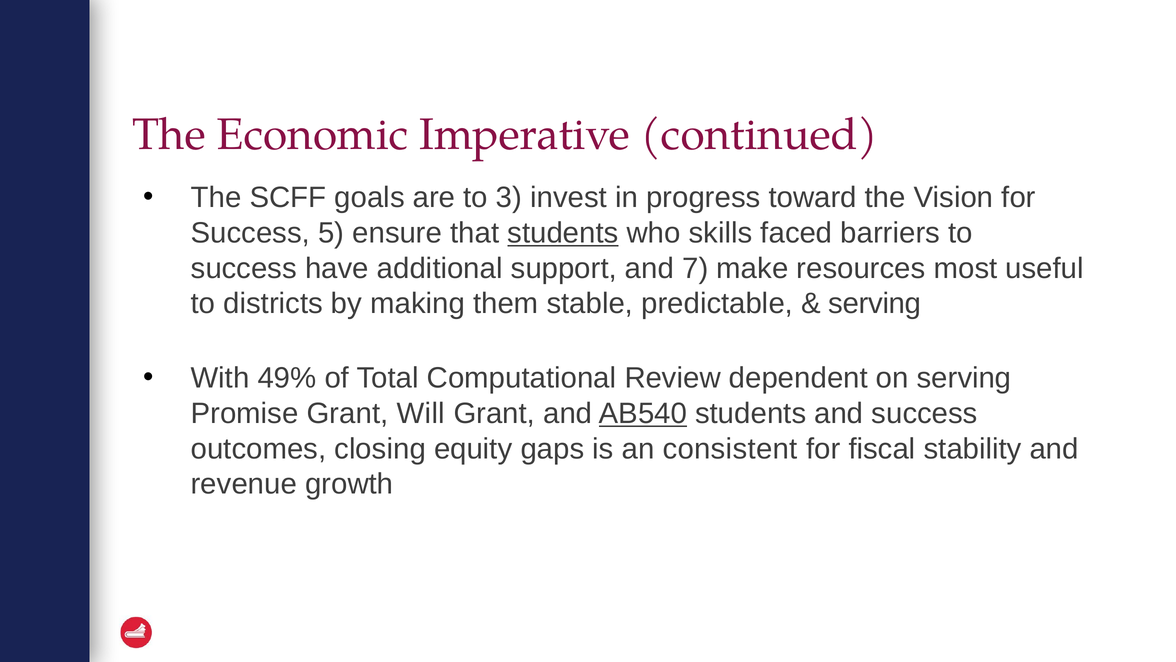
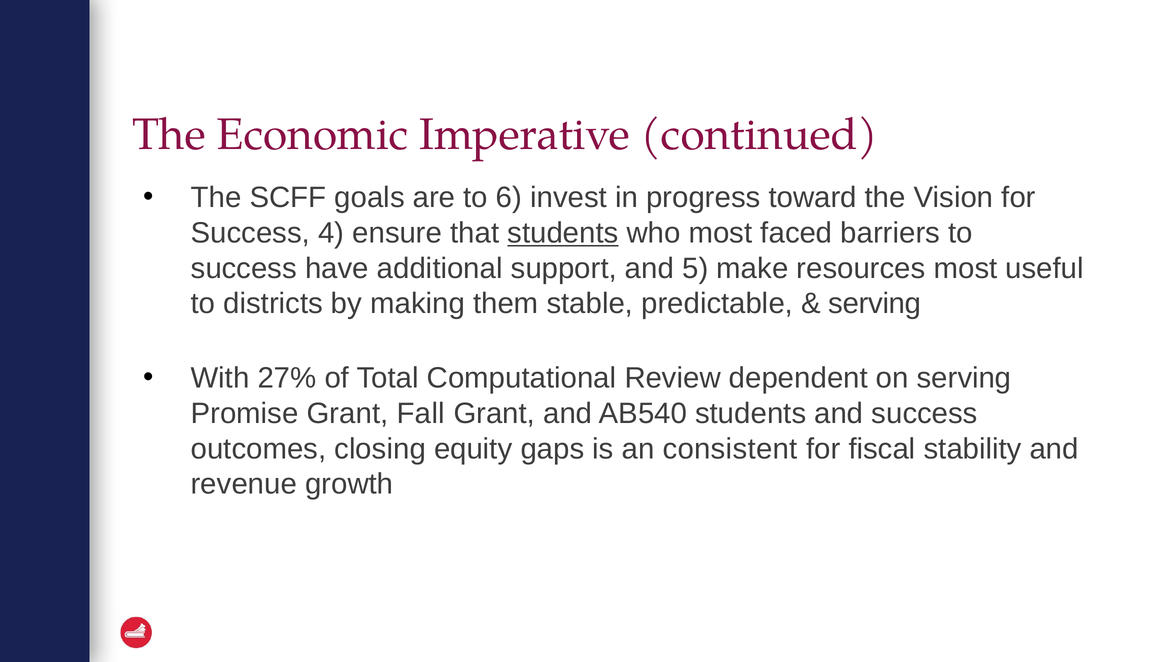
3: 3 -> 6
5: 5 -> 4
who skills: skills -> most
7: 7 -> 5
49%: 49% -> 27%
Will: Will -> Fall
AB540 underline: present -> none
